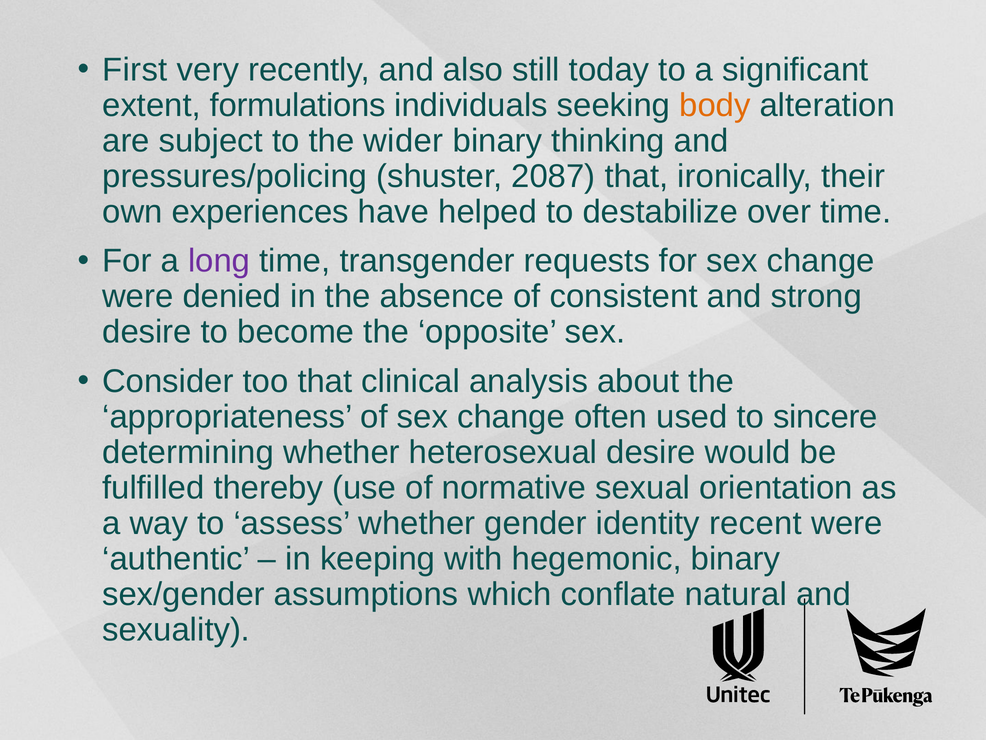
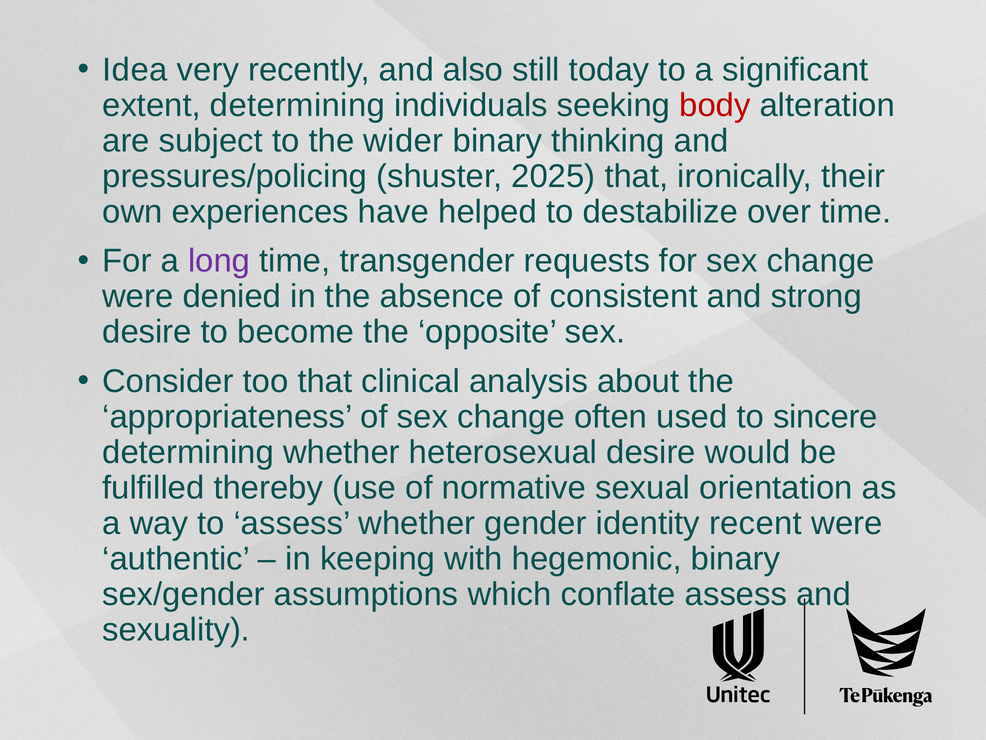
First: First -> Idea
extent formulations: formulations -> determining
body colour: orange -> red
2087: 2087 -> 2025
conflate natural: natural -> assess
